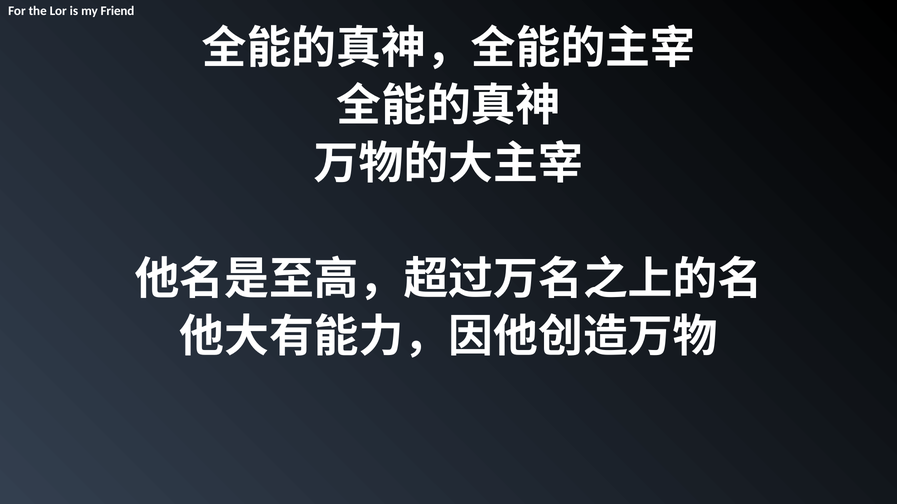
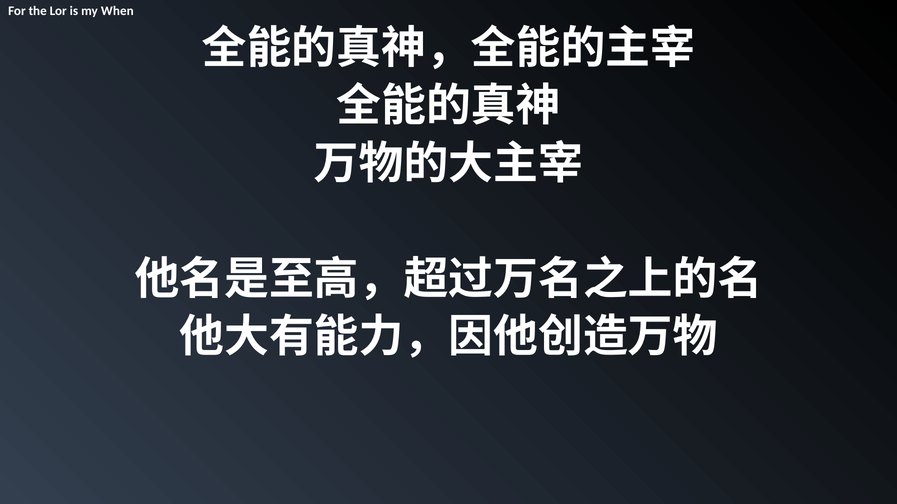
Friend: Friend -> When
